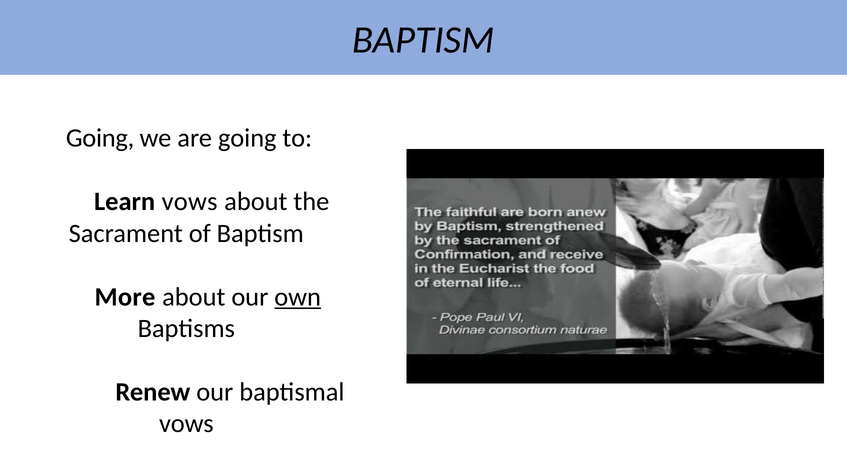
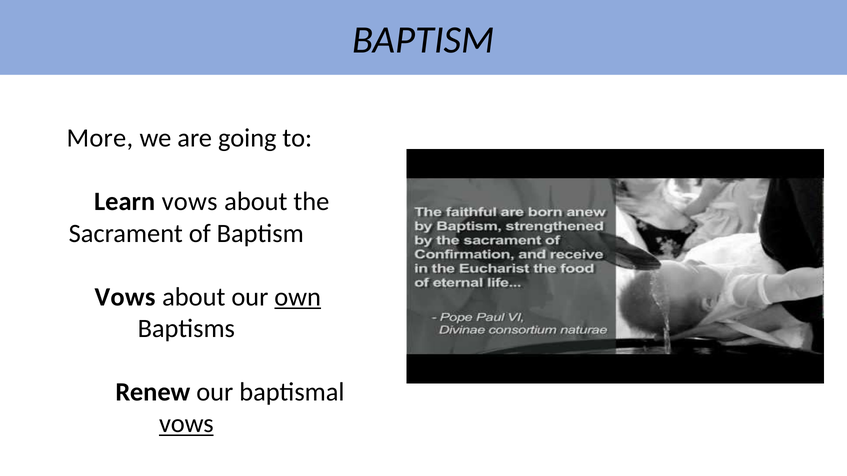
Going at (100, 138): Going -> More
More at (125, 297): More -> Vows
vows at (186, 424) underline: none -> present
